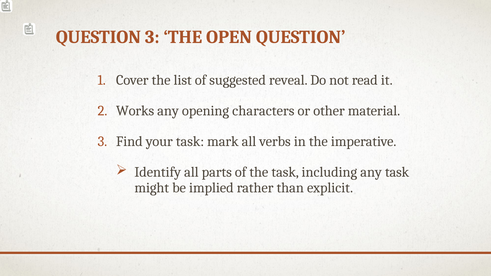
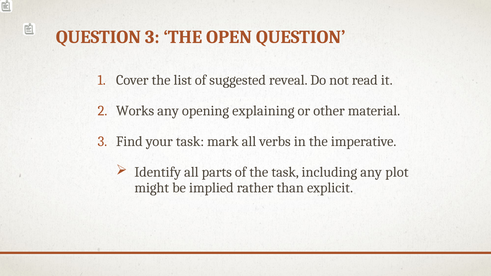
characters: characters -> explaining
any task: task -> plot
